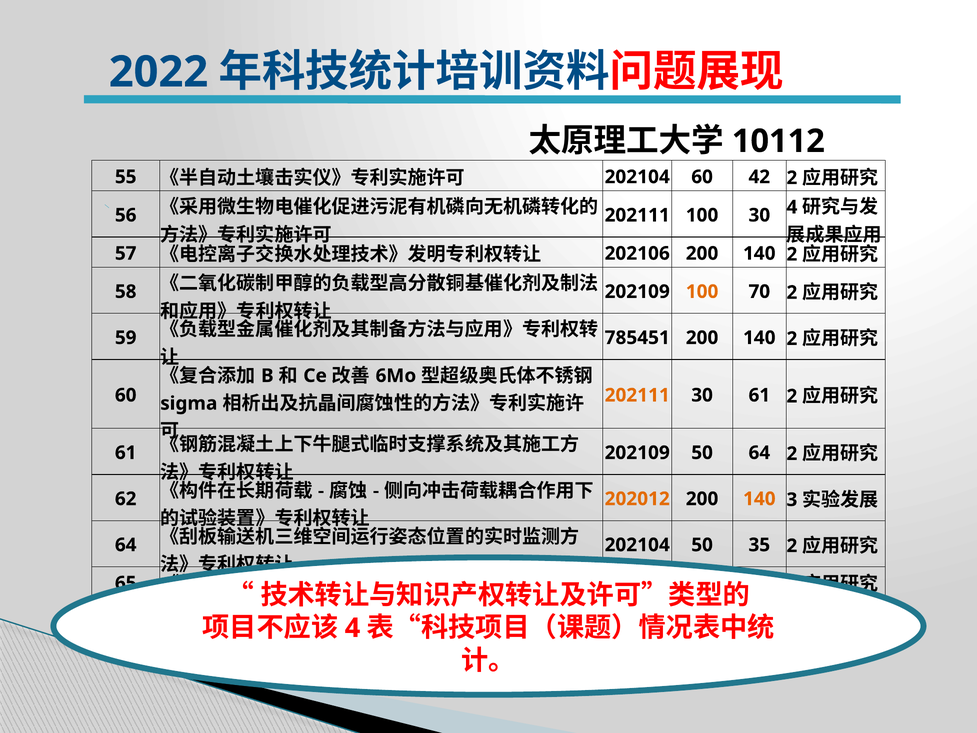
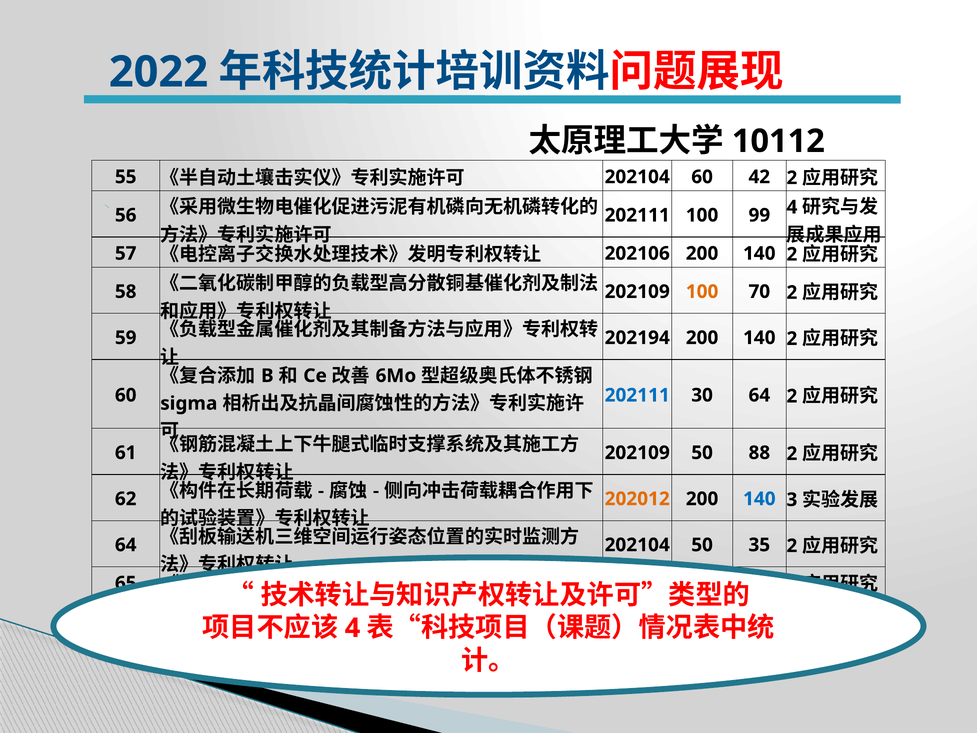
100 30: 30 -> 99
785451: 785451 -> 202194
202111 at (637, 395) colour: orange -> blue
30 61: 61 -> 64
50 64: 64 -> 88
140 at (759, 499) colour: orange -> blue
